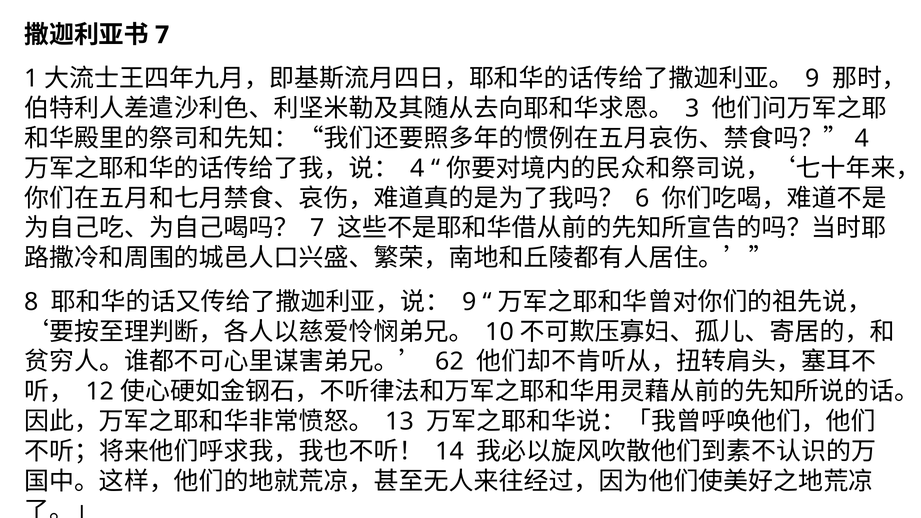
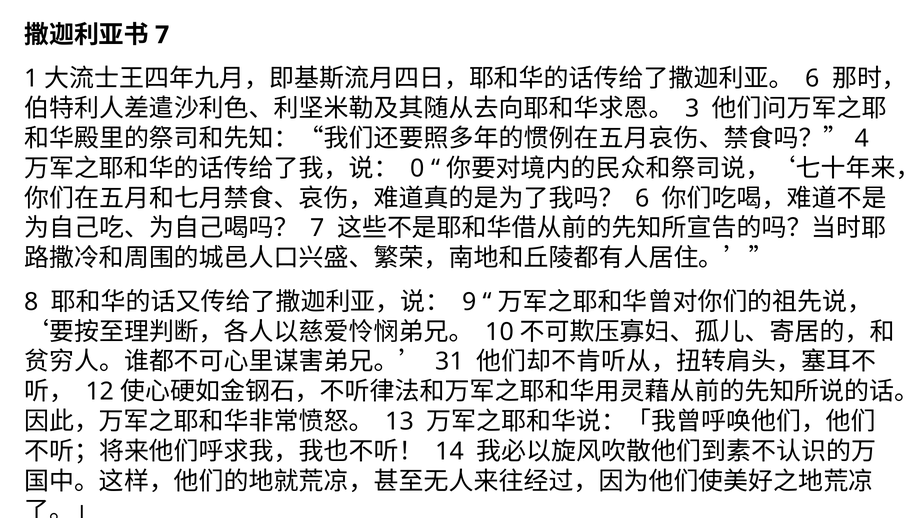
9 at (812, 79): 9 -> 6
4 at (417, 168): 4 -> 0
62: 62 -> 31
